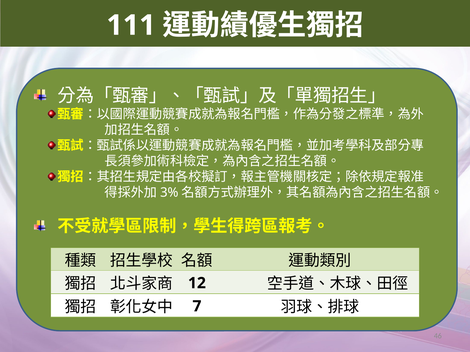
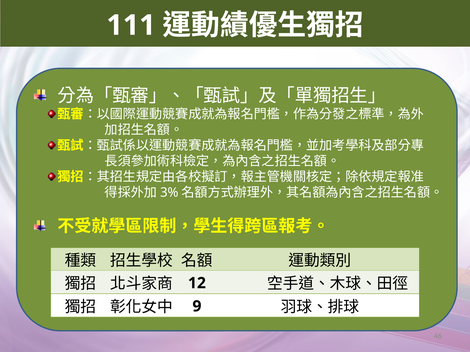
7: 7 -> 9
